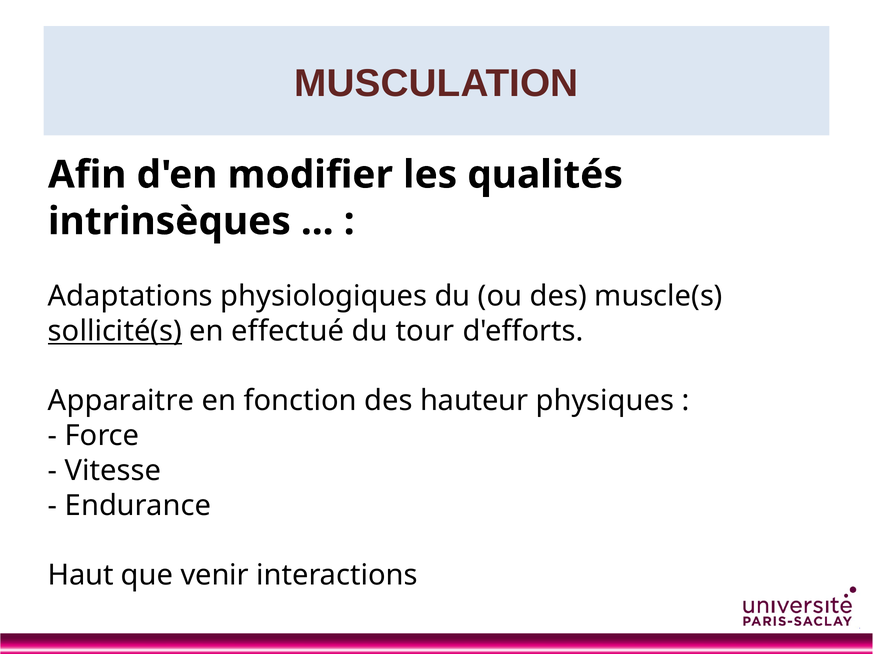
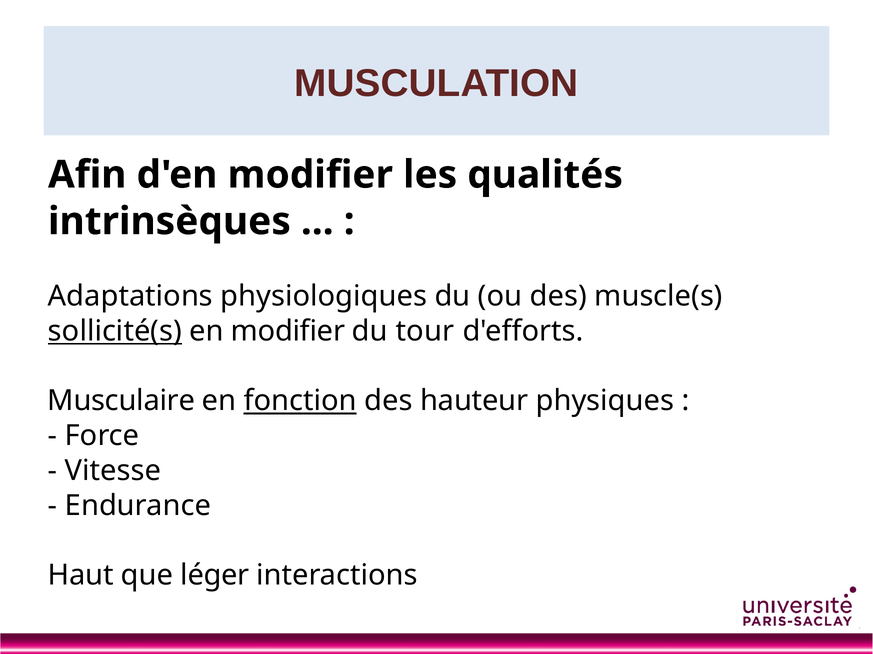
en effectué: effectué -> modifier
Apparaitre: Apparaitre -> Musculaire
fonction underline: none -> present
venir: venir -> léger
